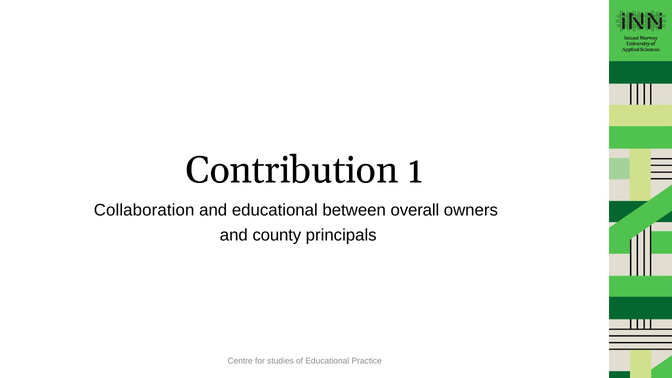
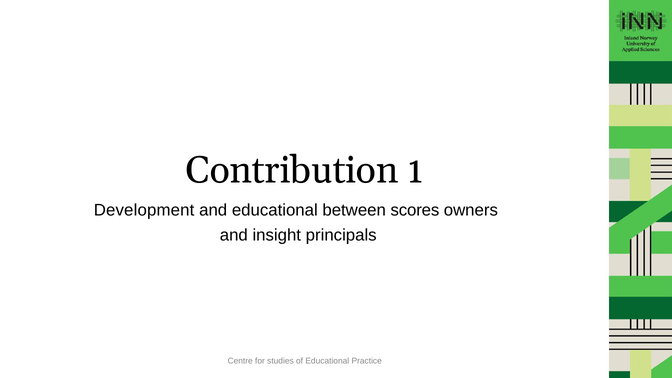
Collaboration: Collaboration -> Development
overall: overall -> scores
county: county -> insight
